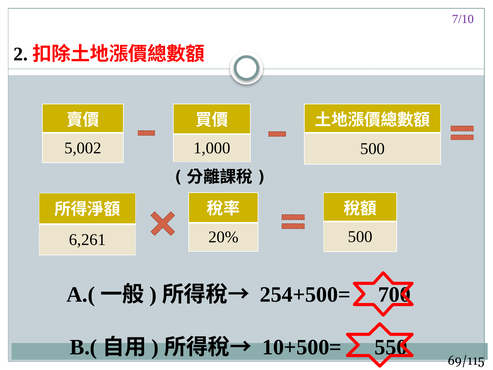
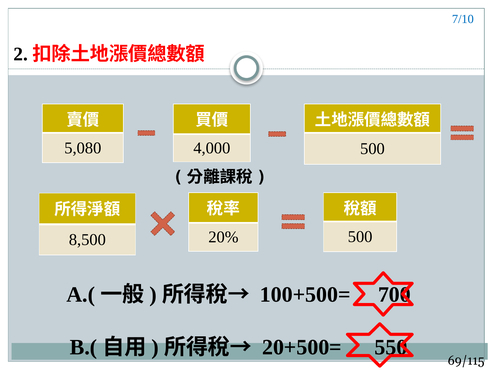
7/10 colour: purple -> blue
5,002: 5,002 -> 5,080
1,000: 1,000 -> 4,000
6,261: 6,261 -> 8,500
254+500=: 254+500= -> 100+500=
10+500=: 10+500= -> 20+500=
